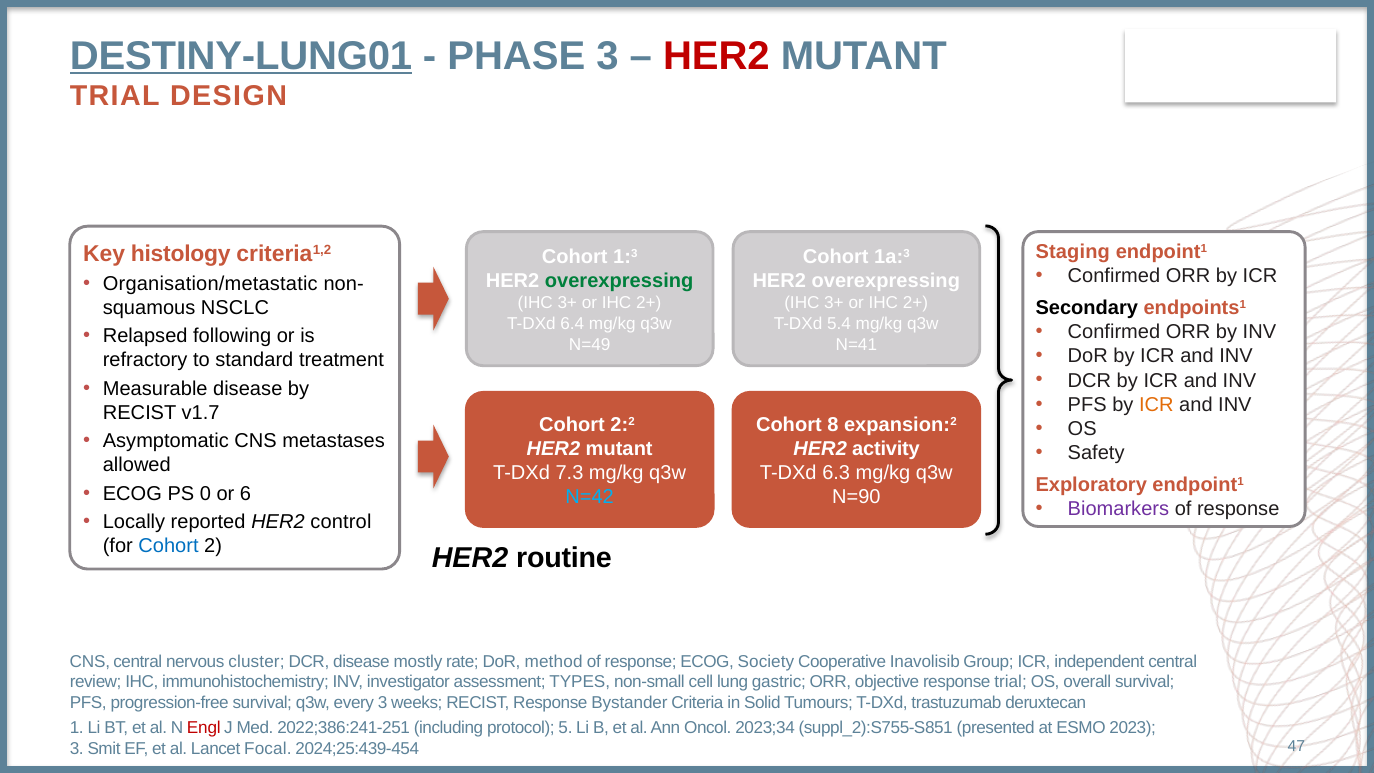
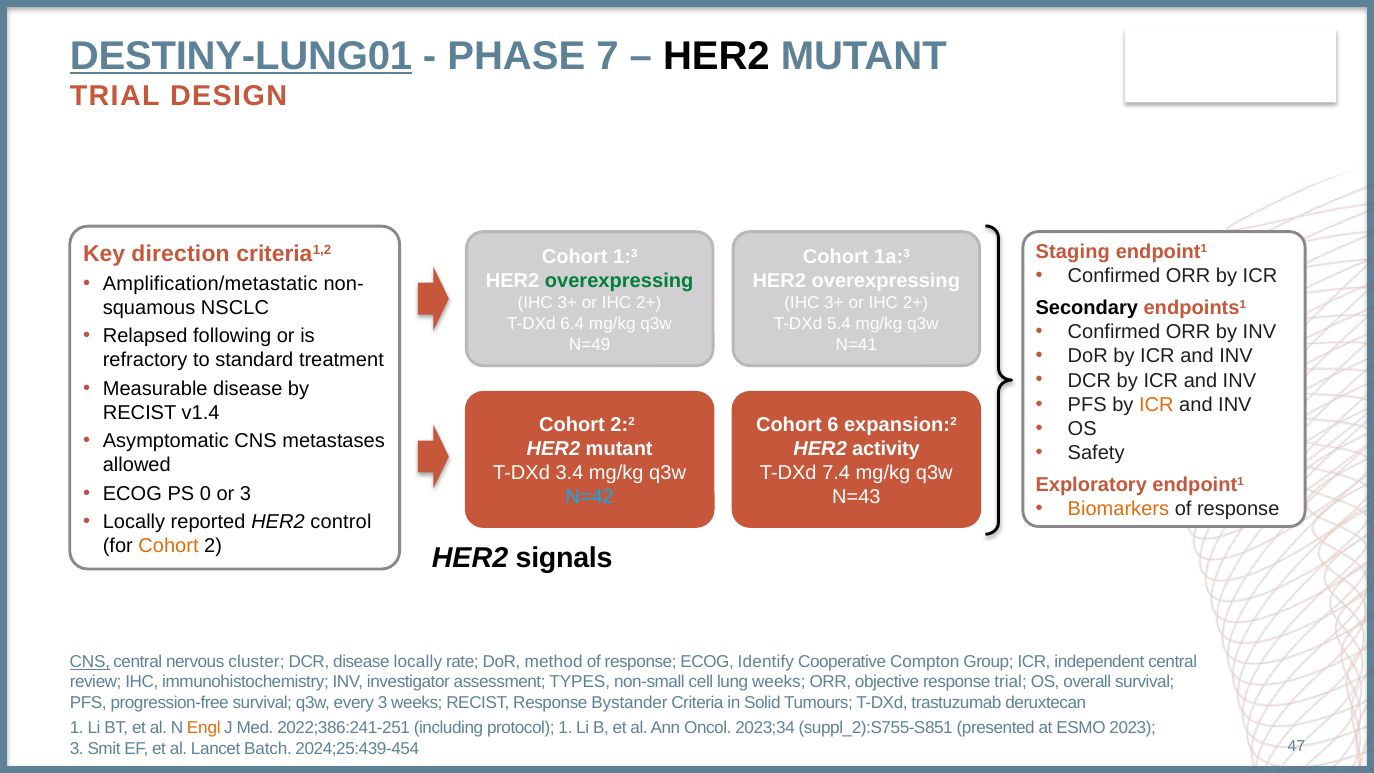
PHASE 3: 3 -> 7
HER2 at (716, 56) colour: red -> black
histology: histology -> direction
Organisation/metastatic: Organisation/metastatic -> Amplification/metastatic
v1.7: v1.7 -> v1.4
8: 8 -> 6
7.3: 7.3 -> 3.4
6.3: 6.3 -> 7.4
or 6: 6 -> 3
N=90: N=90 -> N=43
Biomarkers colour: purple -> orange
Cohort at (169, 546) colour: blue -> orange
routine: routine -> signals
CNS at (90, 662) underline: none -> present
disease mostly: mostly -> locally
Society: Society -> Identify
Inavolisib: Inavolisib -> Compton
lung gastric: gastric -> weeks
Engl colour: red -> orange
protocol 5: 5 -> 1
Focal: Focal -> Batch
